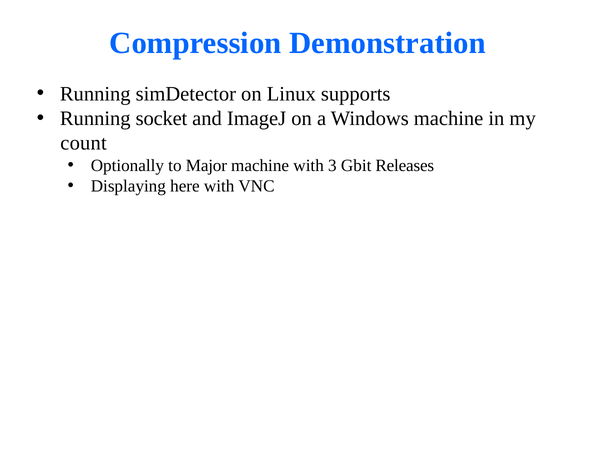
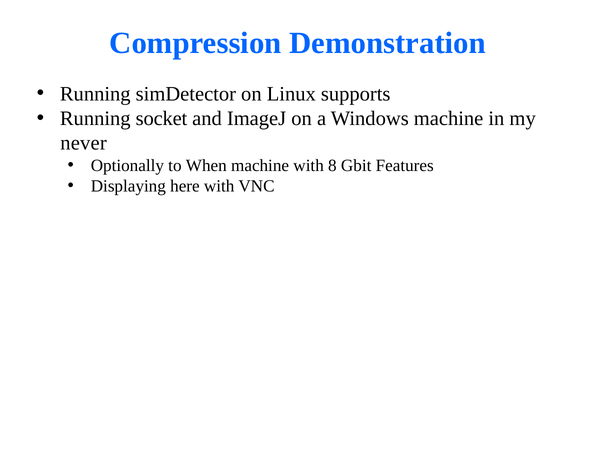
count: count -> never
Major: Major -> When
3: 3 -> 8
Releases: Releases -> Features
